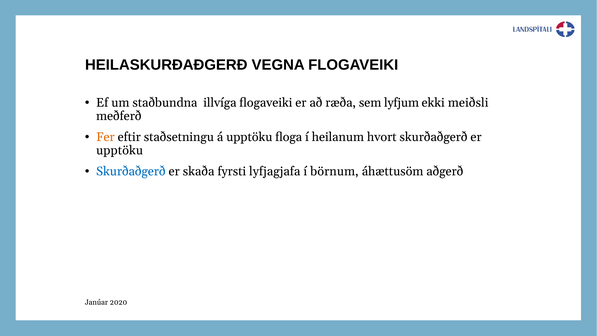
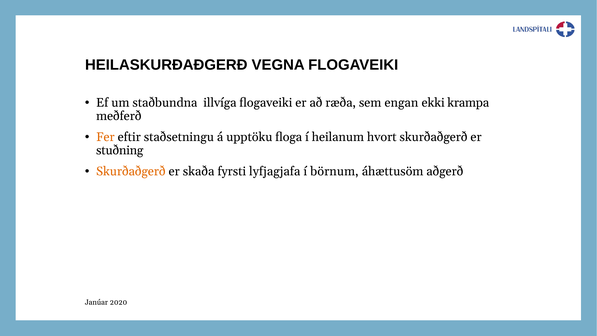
lyfjum: lyfjum -> engan
meiðsli: meiðsli -> krampa
upptöku at (120, 150): upptöku -> stuðning
Skurðaðgerð at (131, 171) colour: blue -> orange
